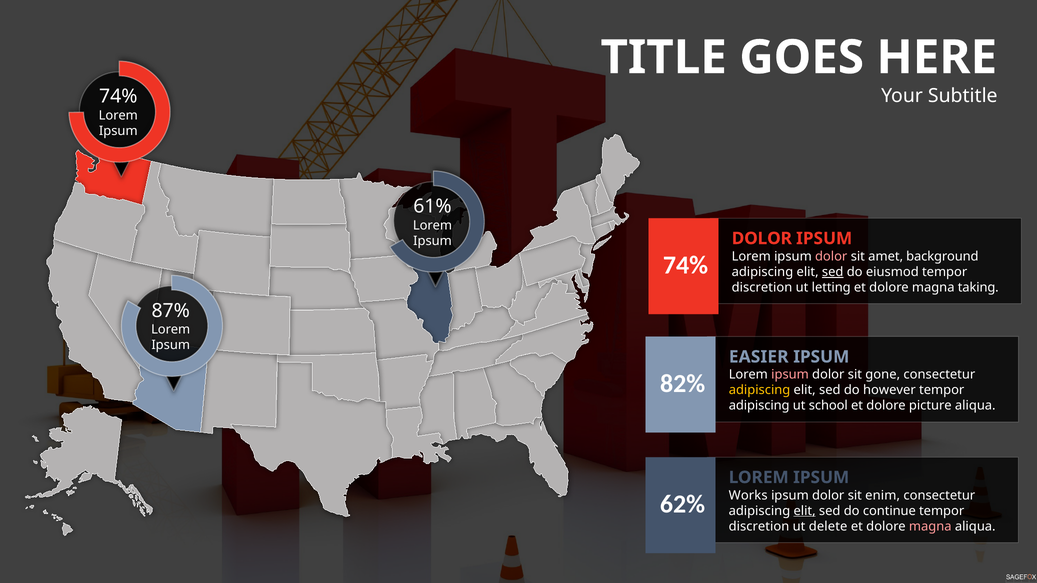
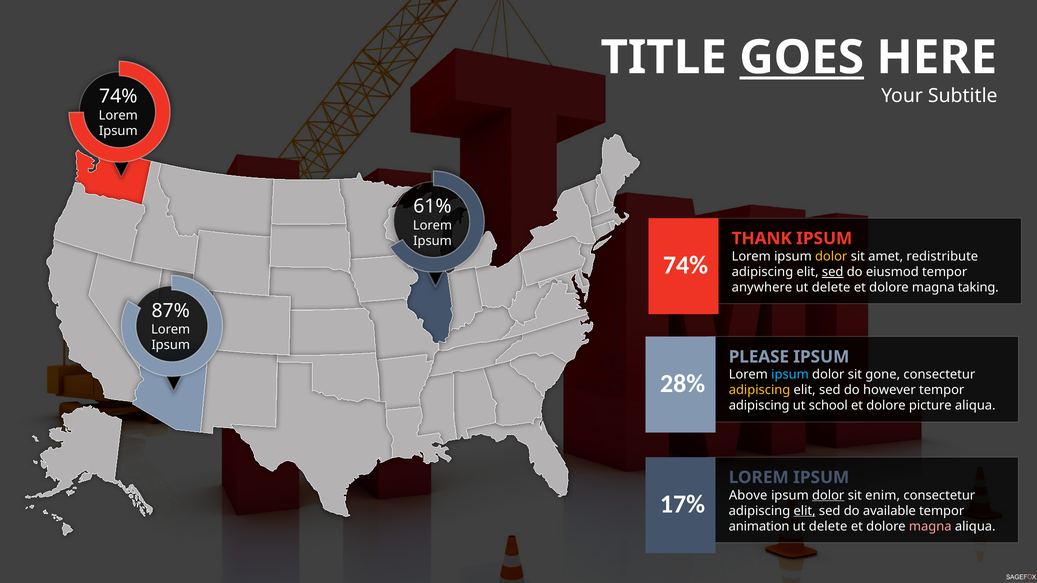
GOES underline: none -> present
DOLOR at (762, 239): DOLOR -> THANK
dolor at (831, 256) colour: pink -> yellow
background: background -> redistribute
discretion at (762, 288): discretion -> anywhere
letting at (831, 288): letting -> delete
EASIER: EASIER -> PLEASE
ipsum at (790, 375) colour: pink -> light blue
82%: 82% -> 28%
Works: Works -> Above
dolor at (828, 496) underline: none -> present
62%: 62% -> 17%
continue: continue -> available
discretion at (759, 527): discretion -> animation
